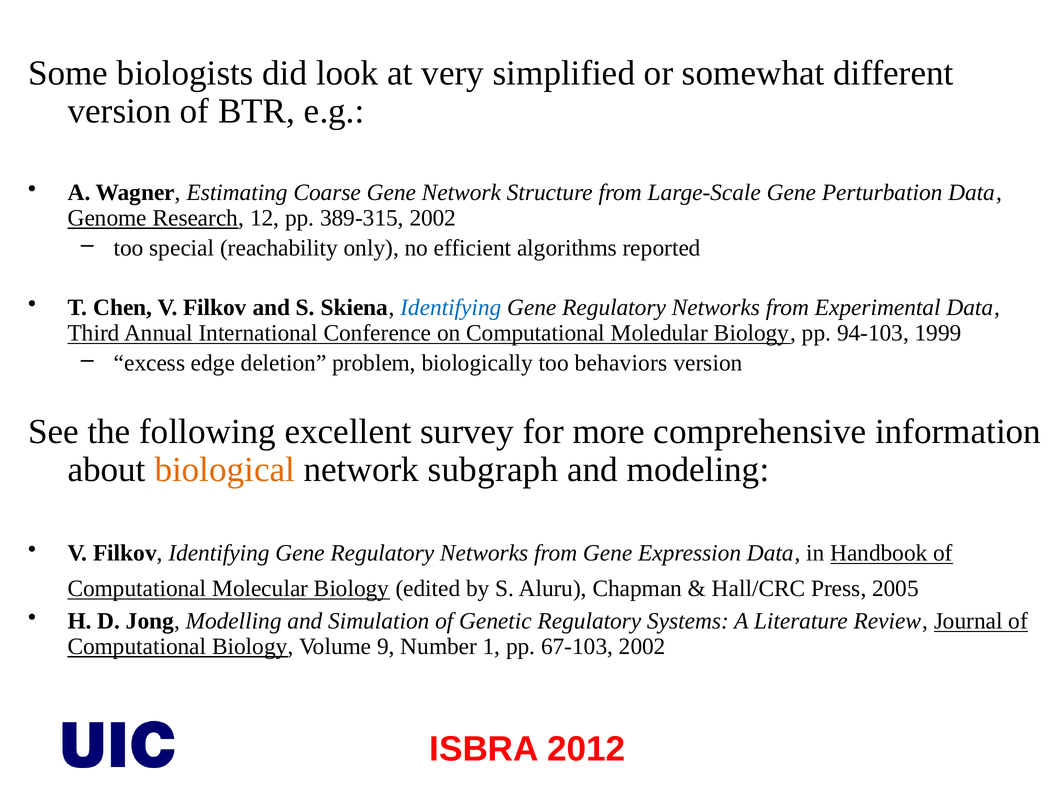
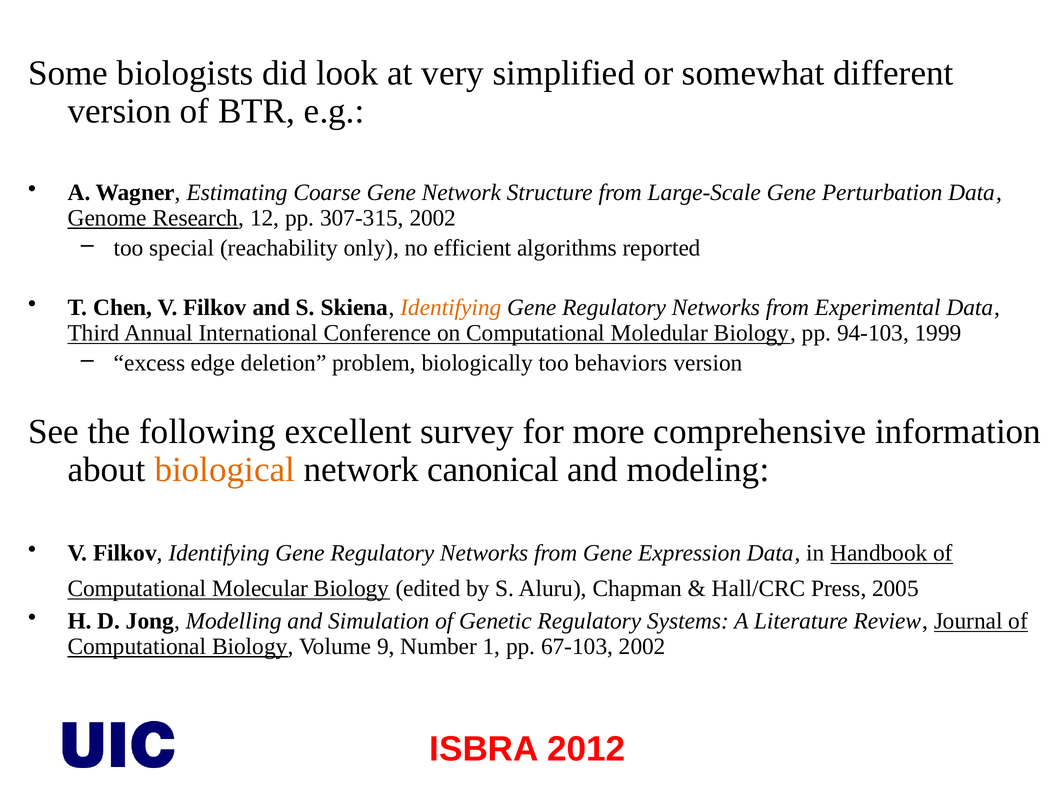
389-315: 389-315 -> 307-315
Identifying at (451, 308) colour: blue -> orange
subgraph: subgraph -> canonical
